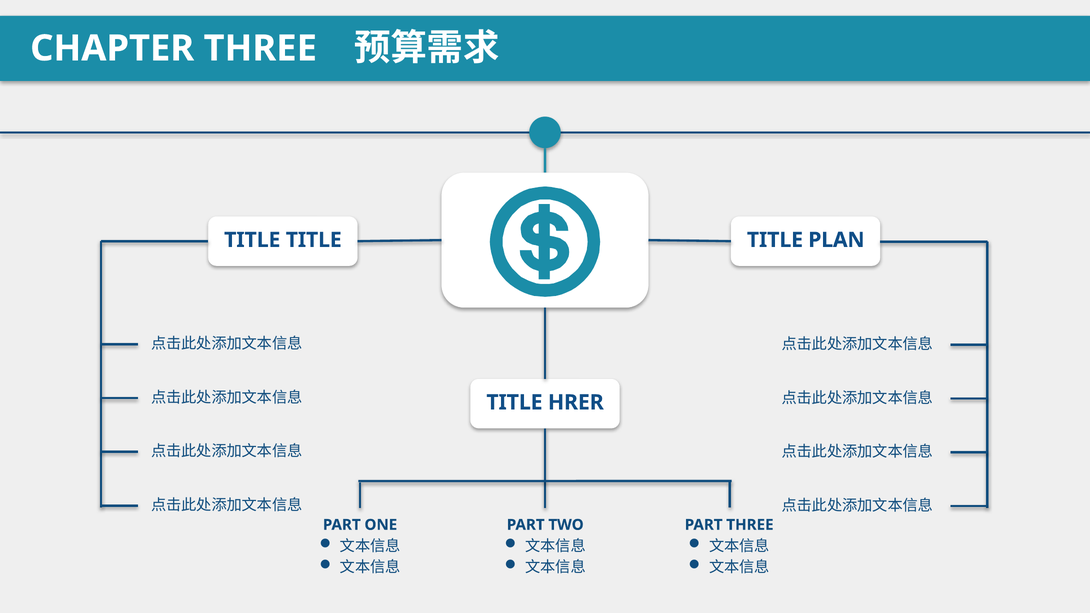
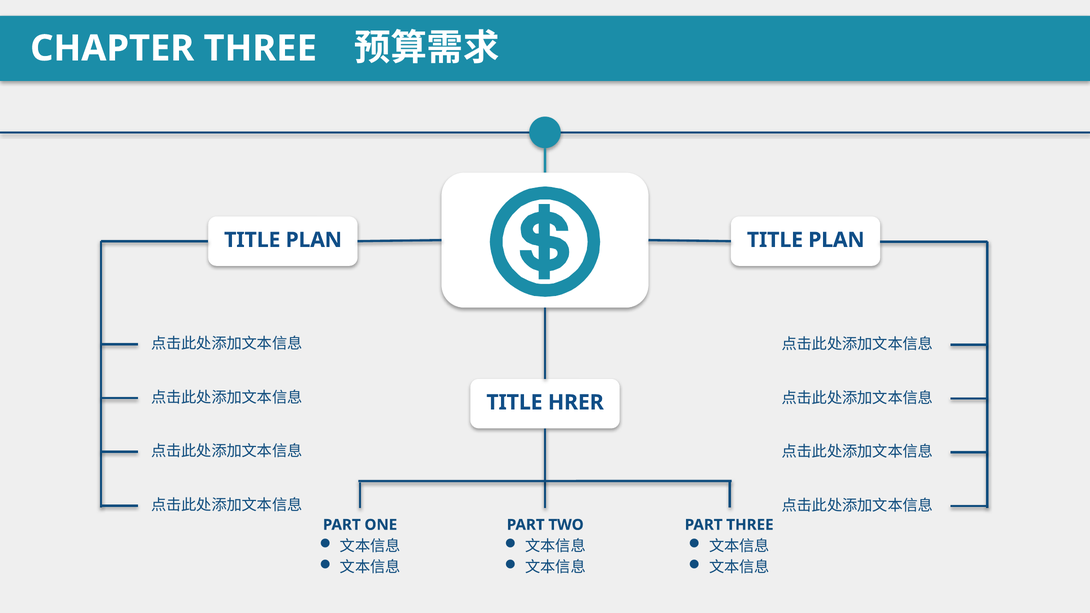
TITLE at (314, 240): TITLE -> PLAN
